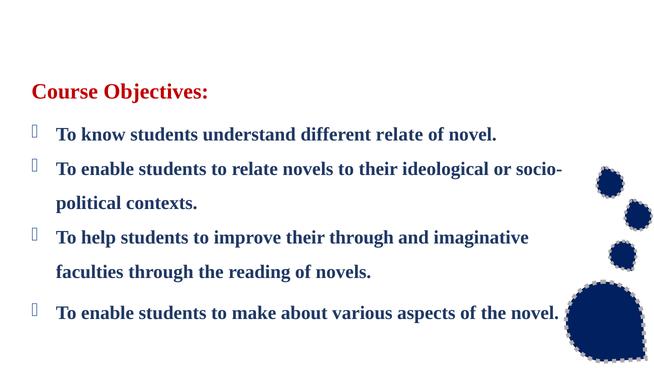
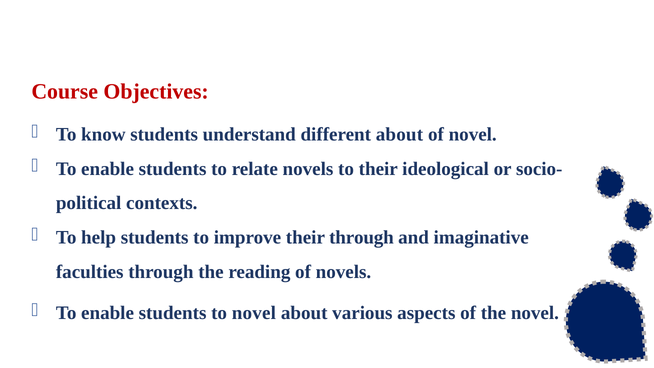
different relate: relate -> about
to make: make -> novel
